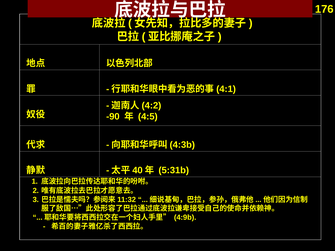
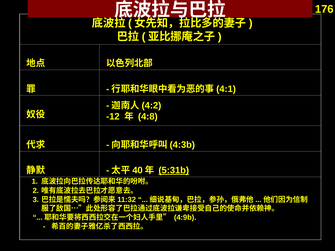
-90: -90 -> -12
4:5: 4:5 -> 4:8
5:31b underline: none -> present
